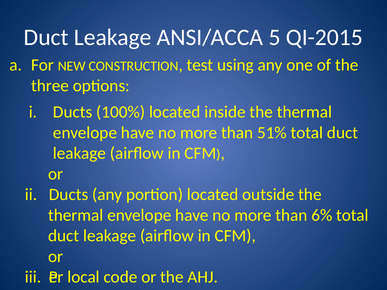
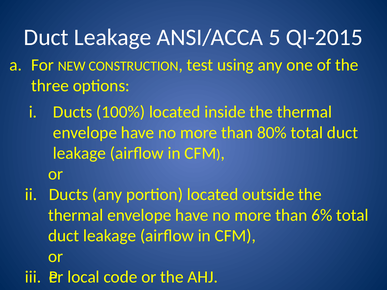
51%: 51% -> 80%
